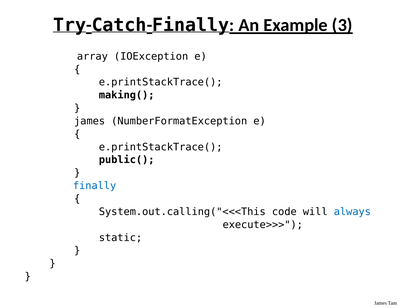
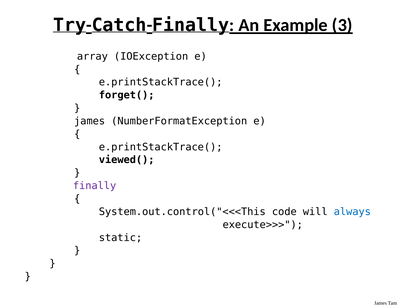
making(: making( -> forget(
public(: public( -> viewed(
finally colour: blue -> purple
System.out.calling("<<<This: System.out.calling("<<<This -> System.out.control("<<<This
